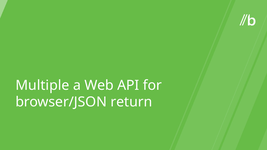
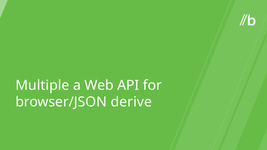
return: return -> derive
